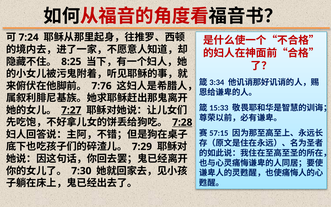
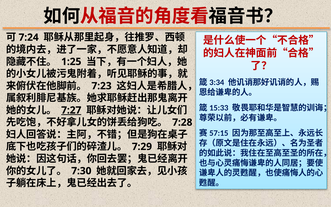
8:25: 8:25 -> 1:25
7:76: 7:76 -> 7:23
7:28 underline: present -> none
